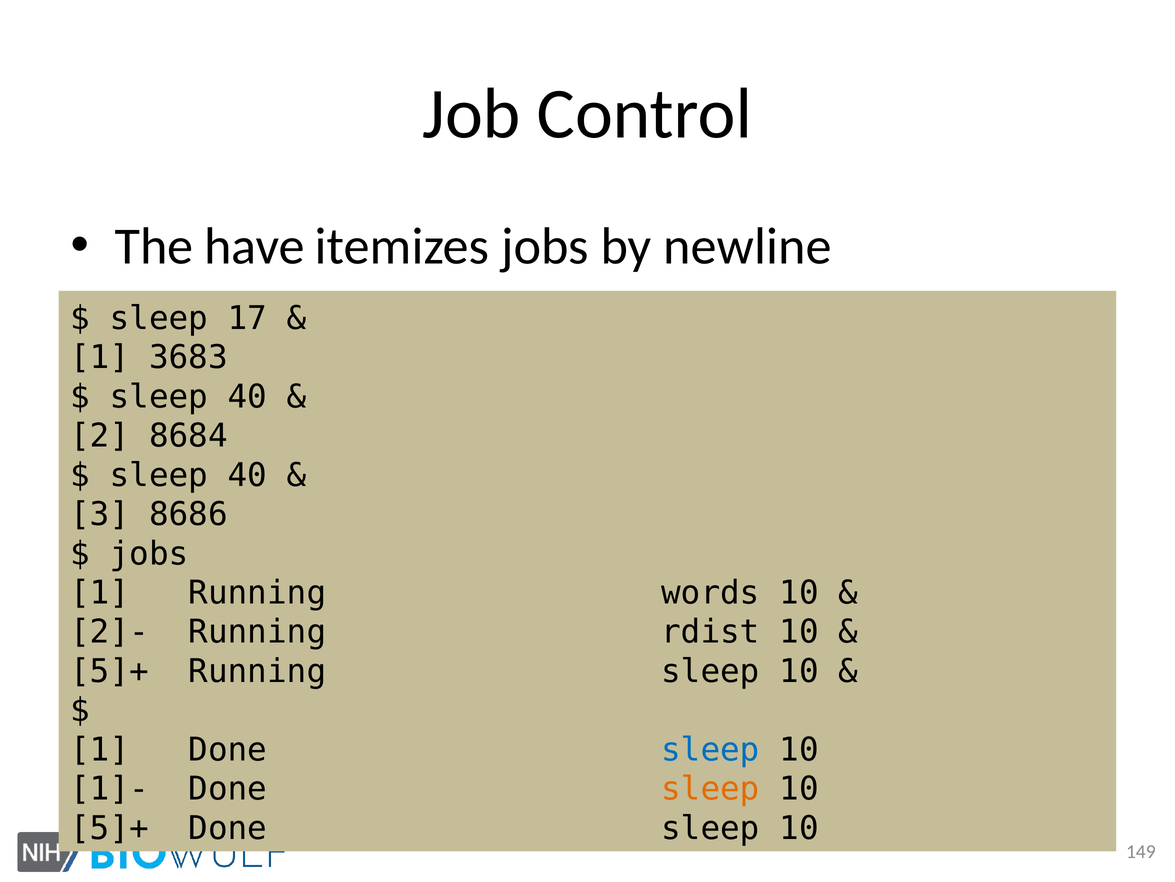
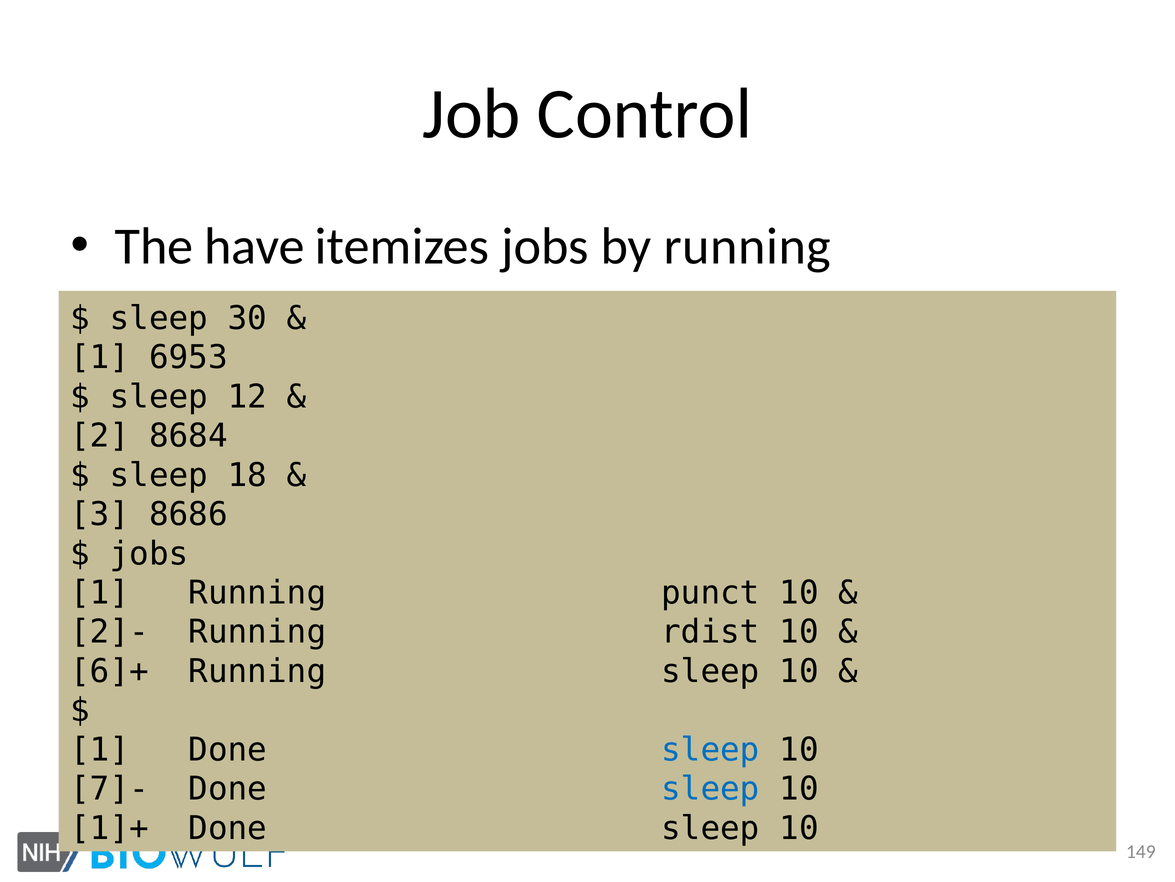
by newline: newline -> running
17: 17 -> 30
3683: 3683 -> 6953
40 at (247, 397): 40 -> 12
40 at (247, 475): 40 -> 18
words: words -> punct
5]+ at (110, 671): 5]+ -> 6]+
1]-: 1]- -> 7]-
sleep at (710, 788) colour: orange -> blue
5]+ at (110, 828): 5]+ -> 1]+
